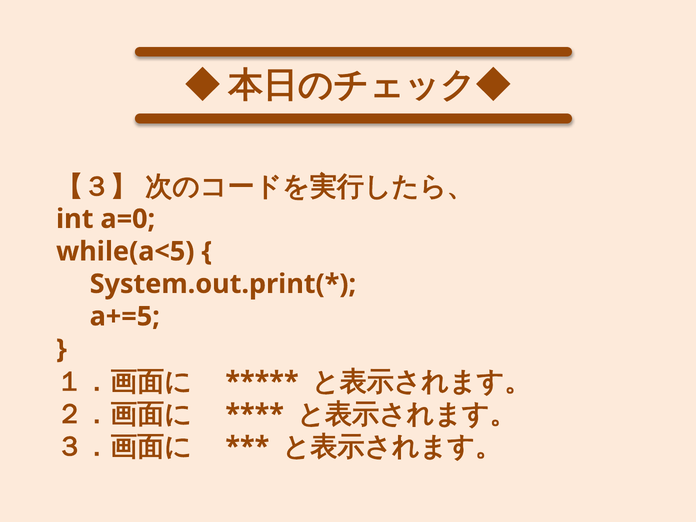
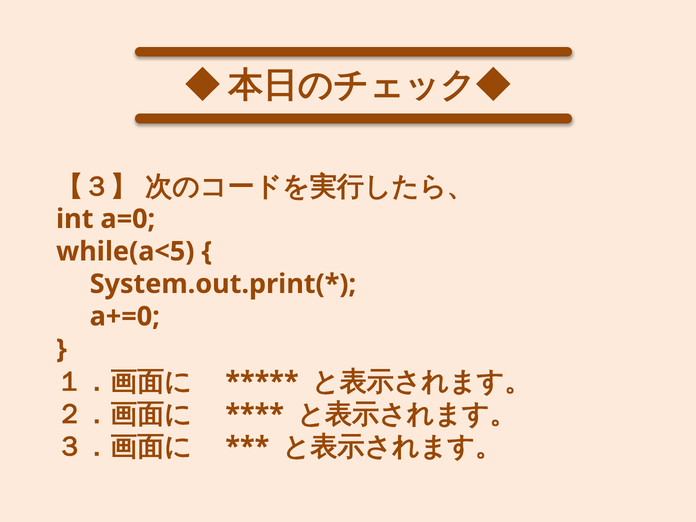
a+=5: a+=5 -> a+=0
